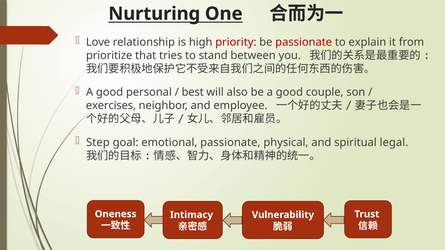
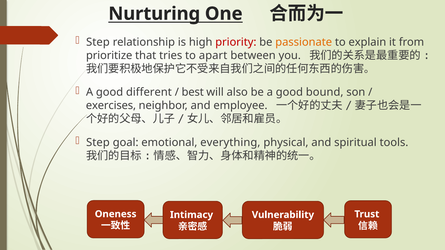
Love at (98, 42): Love -> Step
passionate at (304, 42) colour: red -> orange
stand: stand -> apart
personal: personal -> different
couple: couple -> bound
emotional passionate: passionate -> everything
legal: legal -> tools
